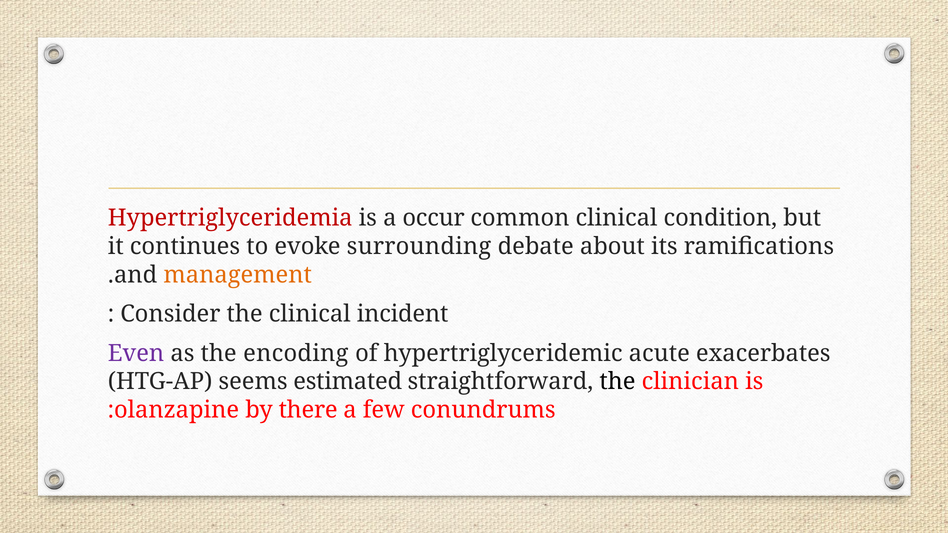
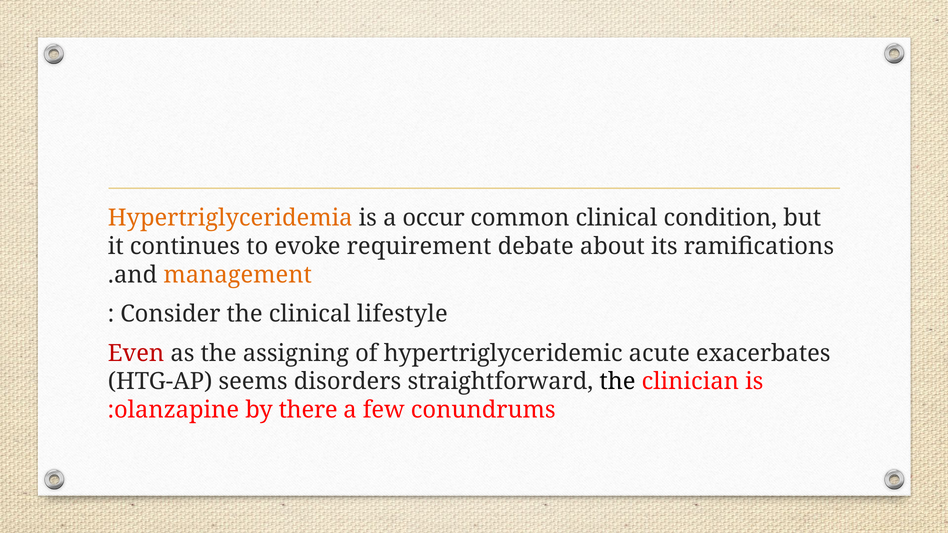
Hypertriglyceridemia colour: red -> orange
surrounding: surrounding -> requirement
incident: incident -> lifestyle
Even colour: purple -> red
encoding: encoding -> assigning
estimated: estimated -> disorders
